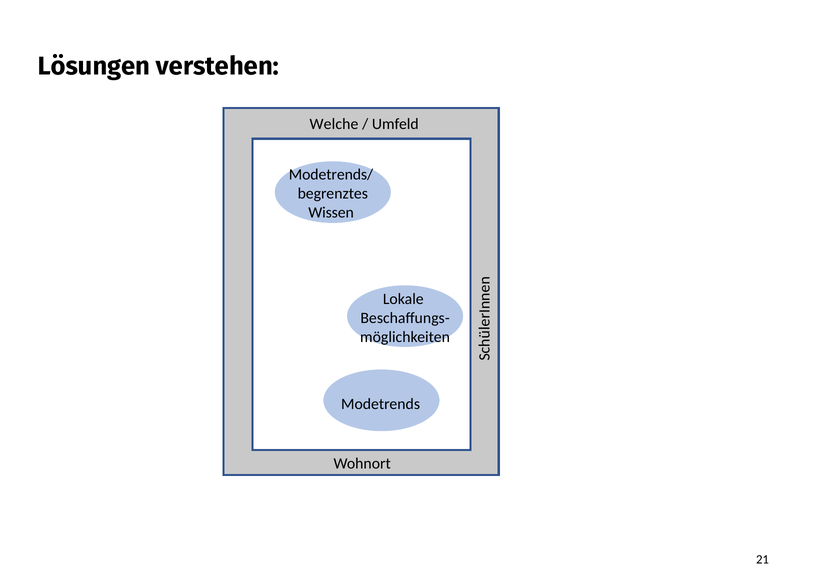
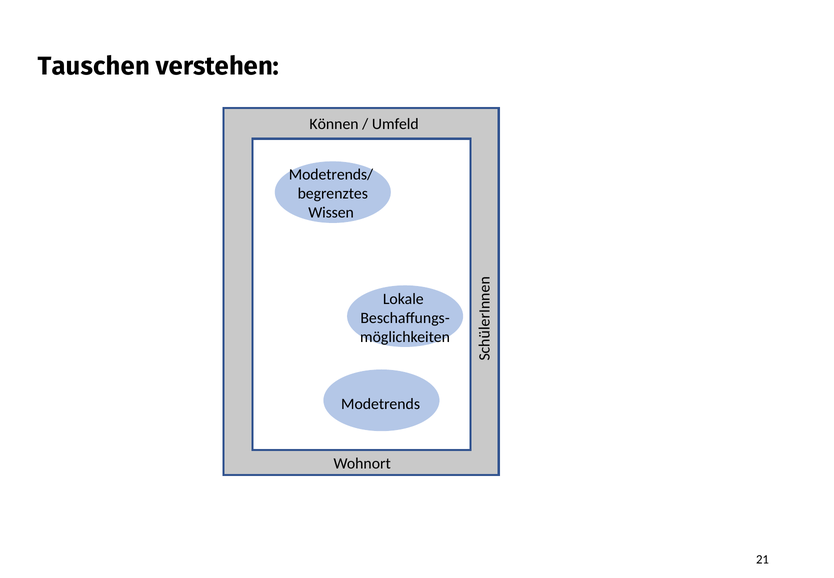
Lösungen: Lösungen -> Tauschen
Welche: Welche -> Können
